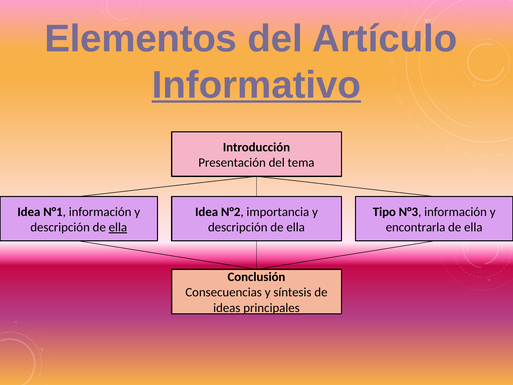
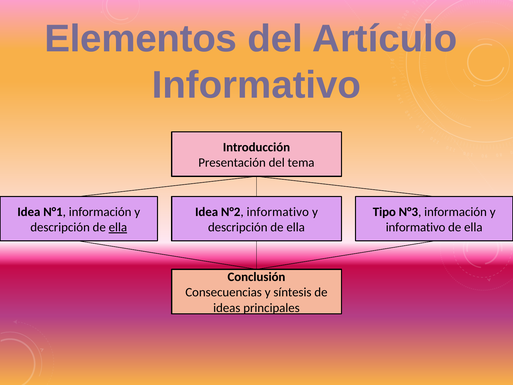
Informativo at (256, 85) underline: present -> none
N°2 importancia: importancia -> informativo
encontrarla at (416, 227): encontrarla -> informativo
